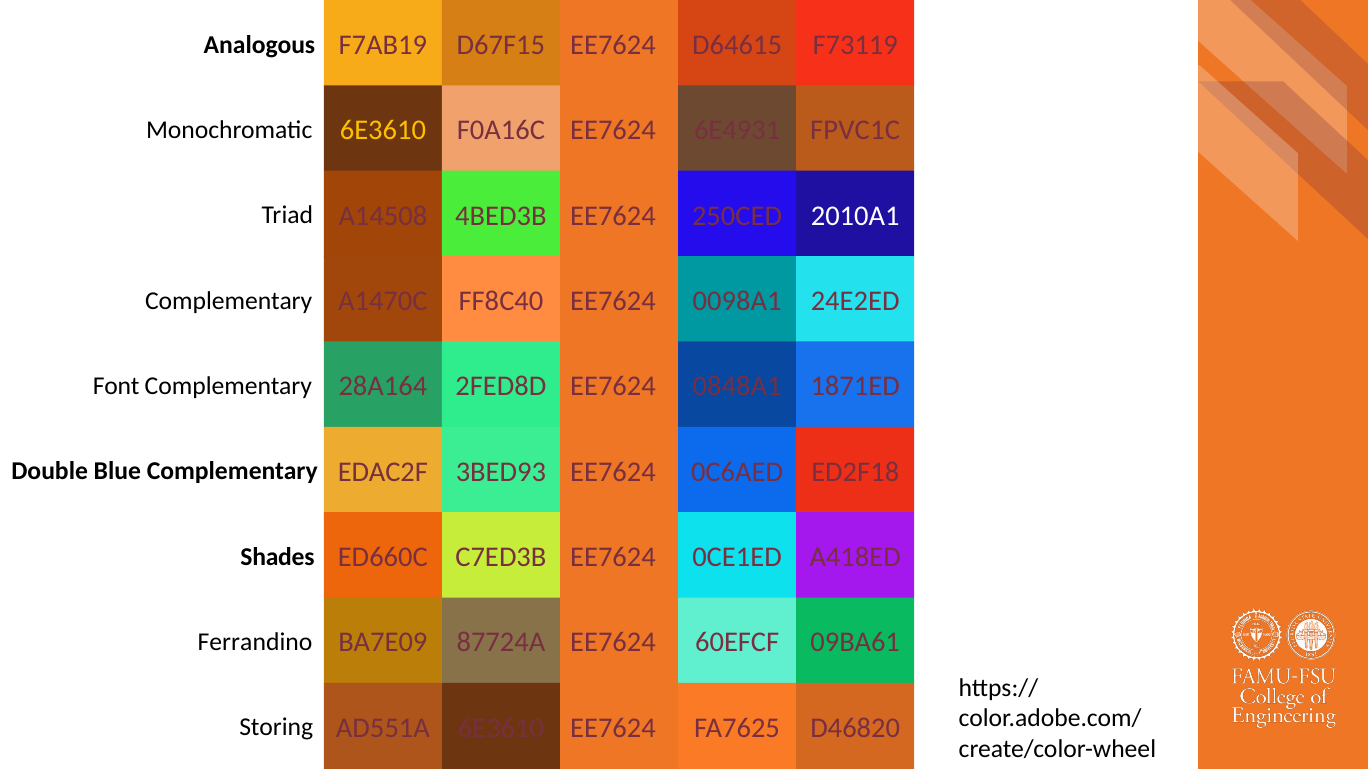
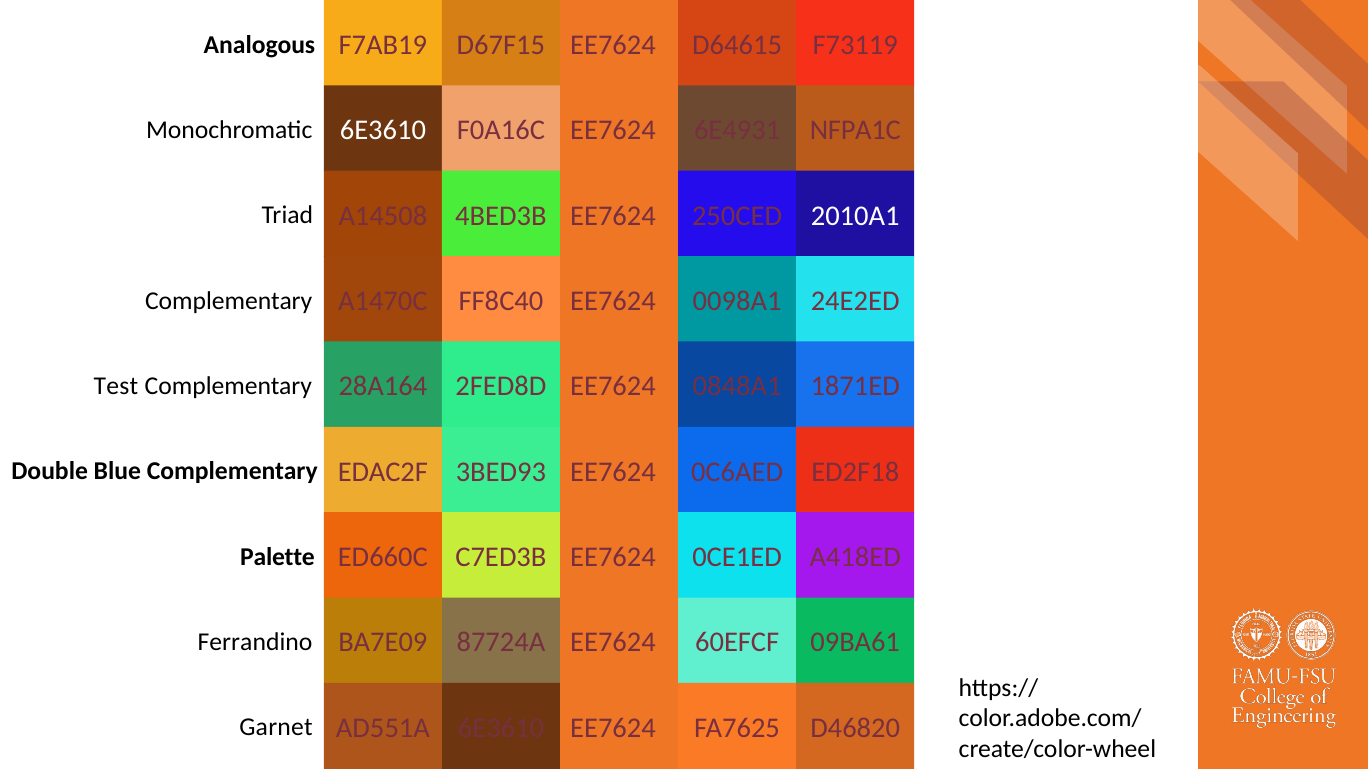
6E3610 at (383, 131) colour: yellow -> white
FPVC1C: FPVC1C -> NFPA1C
Font: Font -> Test
Shades: Shades -> Palette
Storing: Storing -> Garnet
